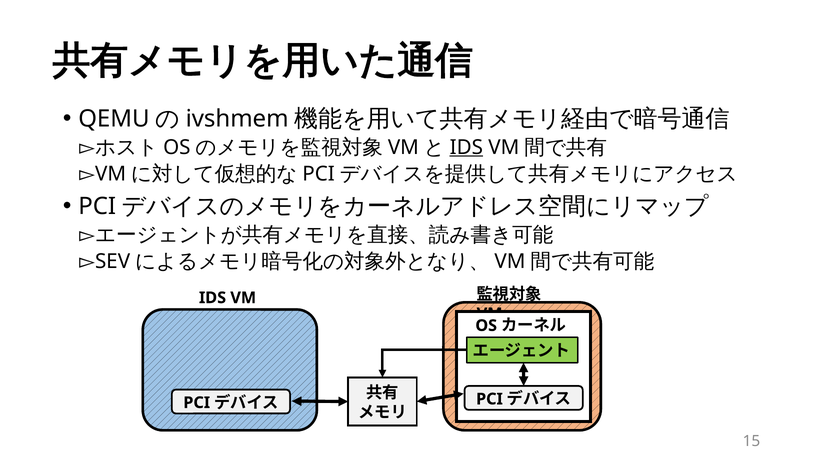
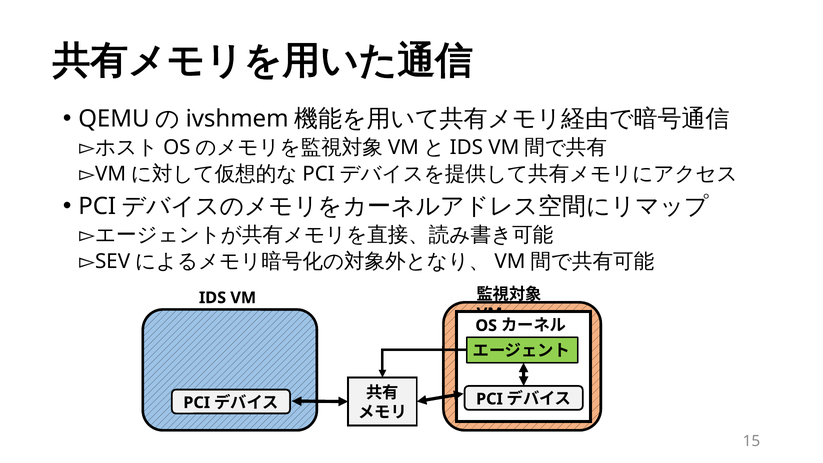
IDS at (466, 147) underline: present -> none
